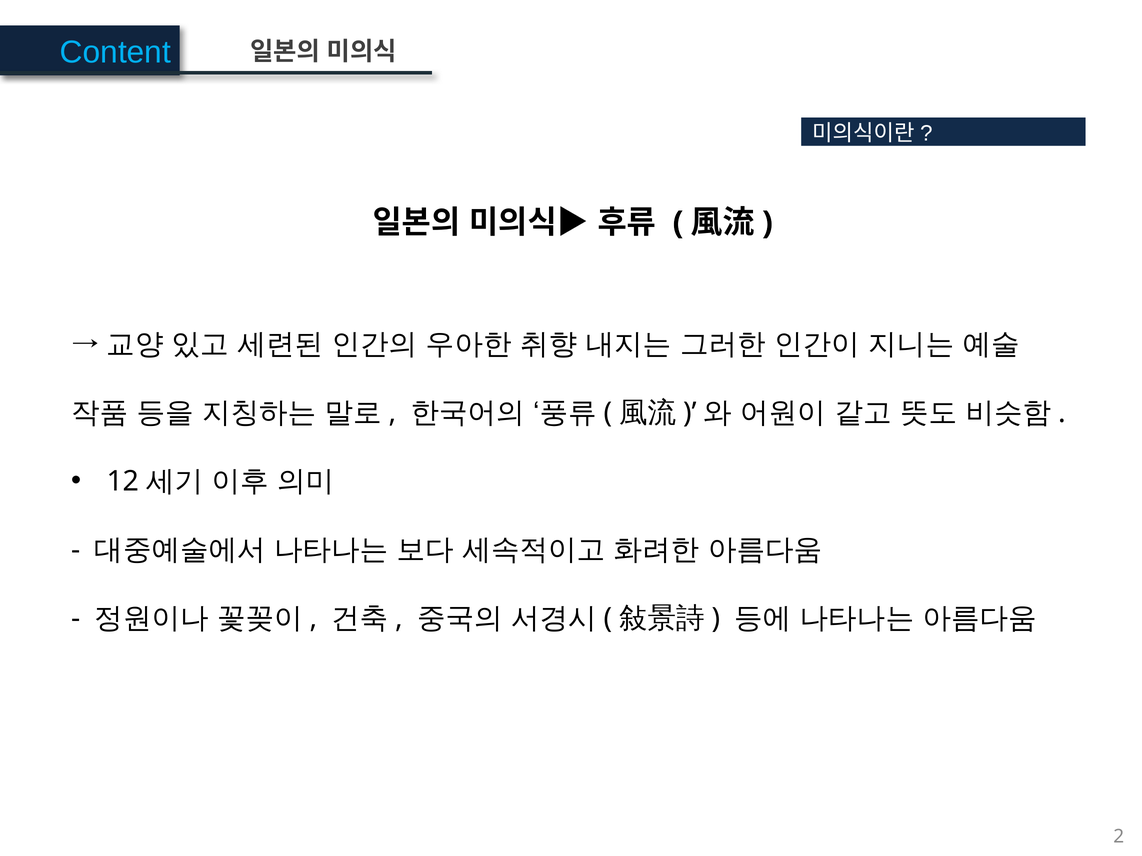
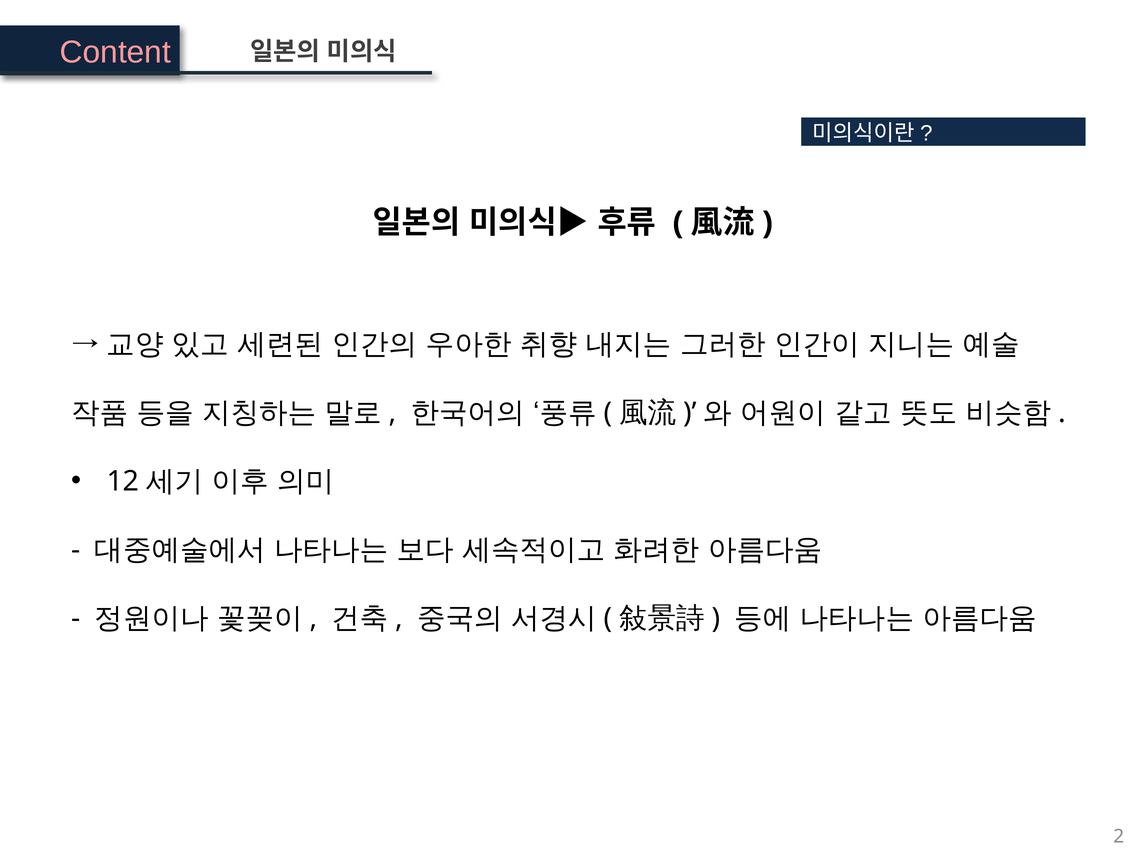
Content colour: light blue -> pink
